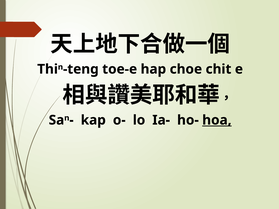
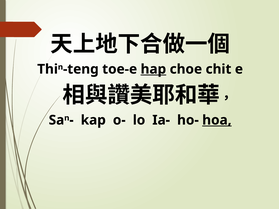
hap underline: none -> present
